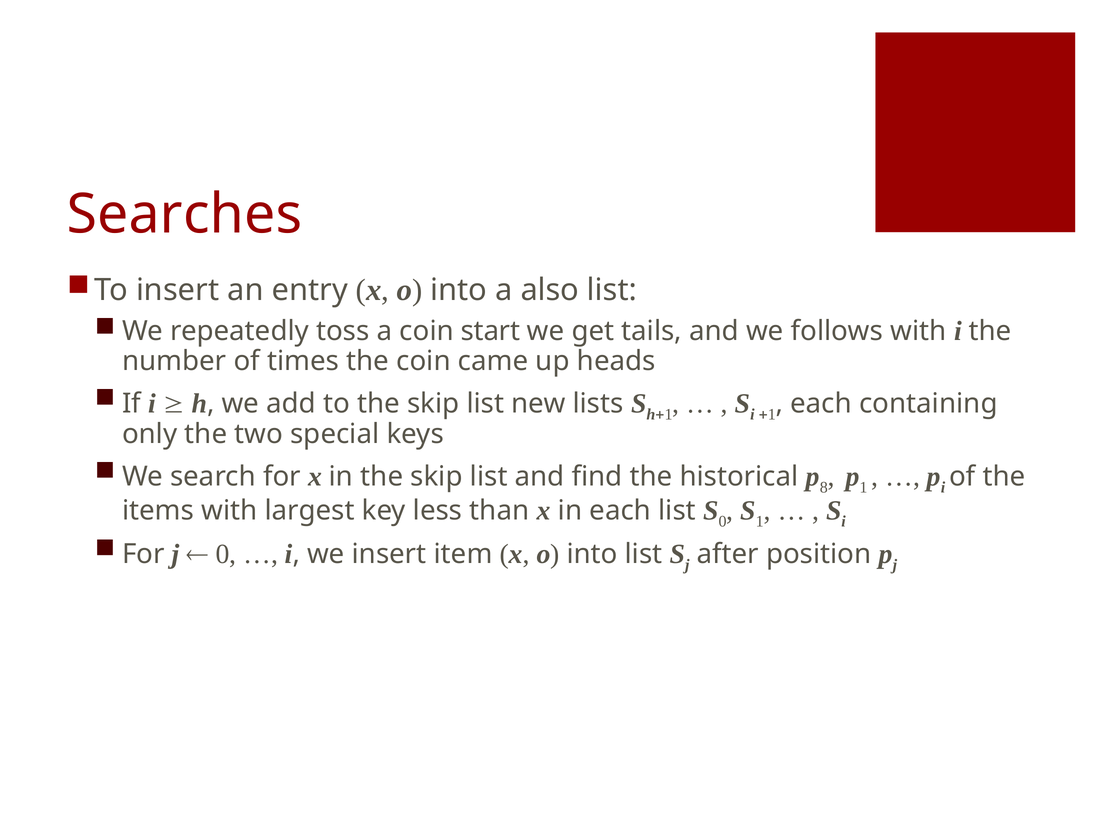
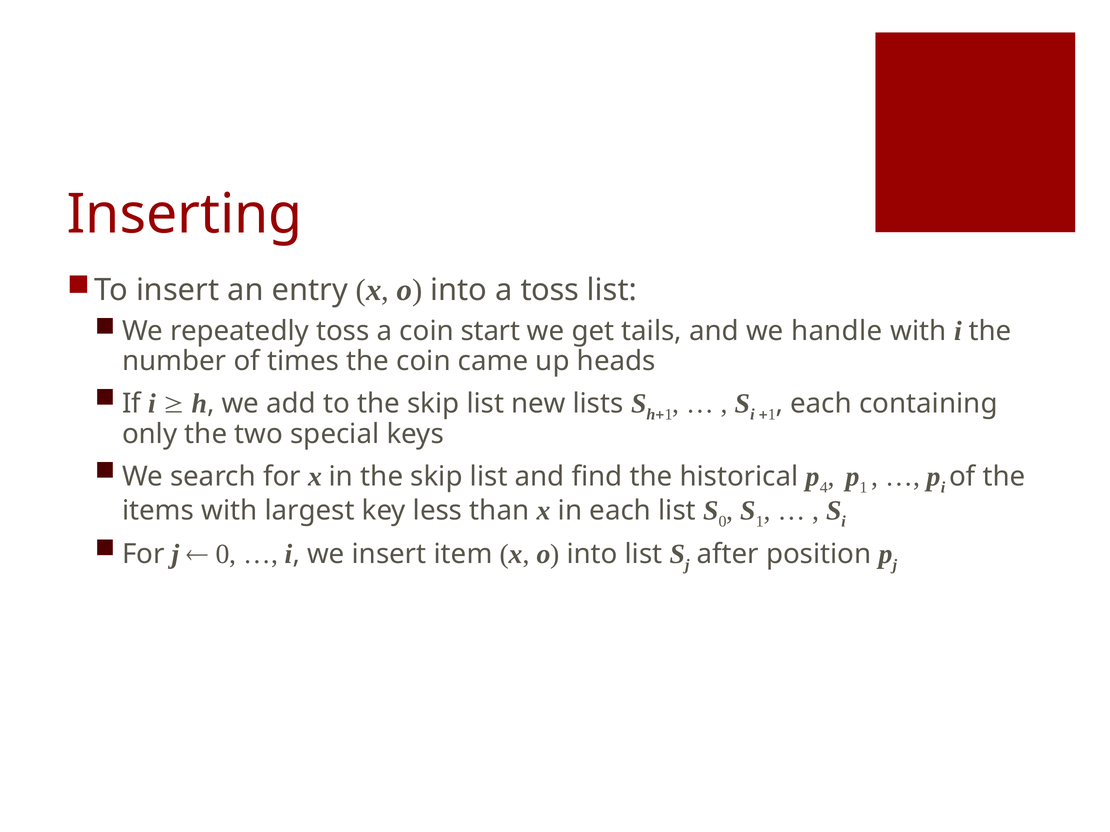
Searches: Searches -> Inserting
a also: also -> toss
follows: follows -> handle
8: 8 -> 4
